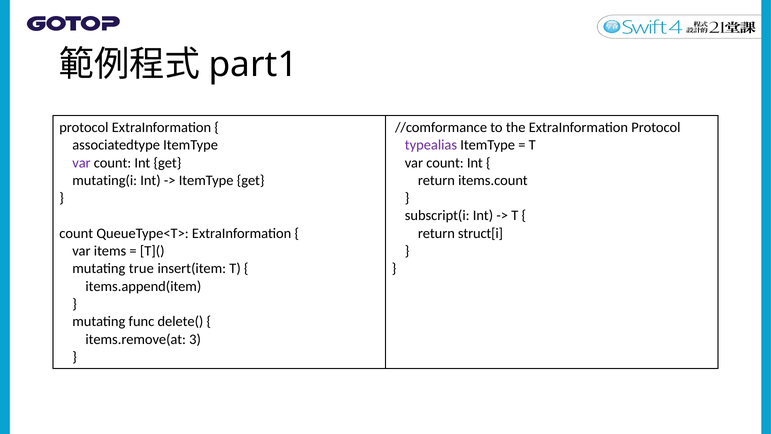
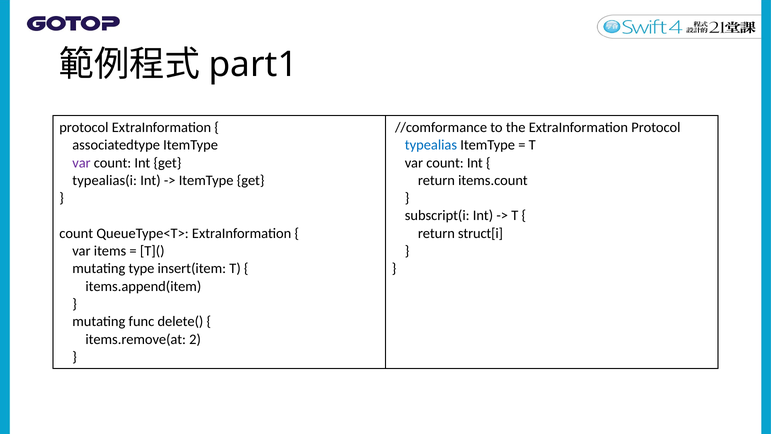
typealias colour: purple -> blue
mutating(i: mutating(i -> typealias(i
true: true -> type
3: 3 -> 2
